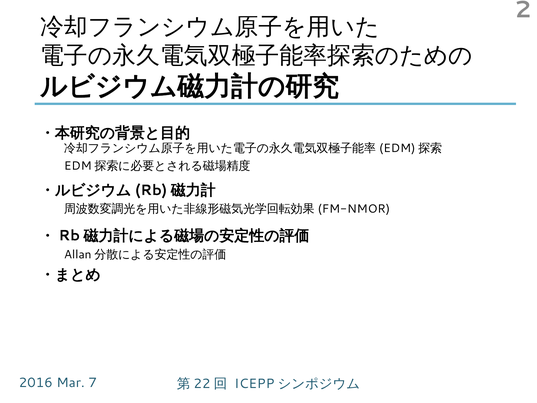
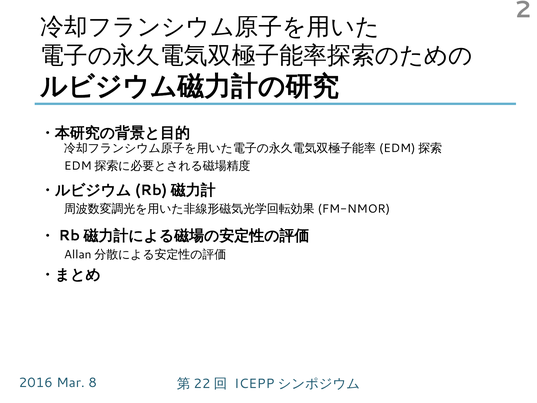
7: 7 -> 8
